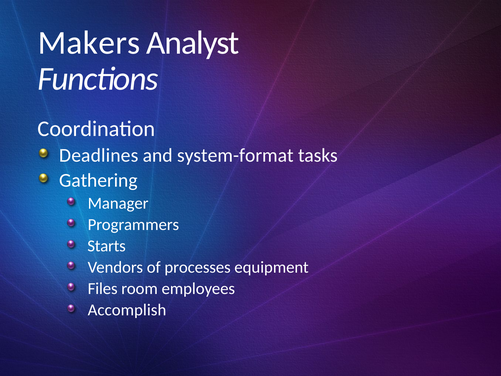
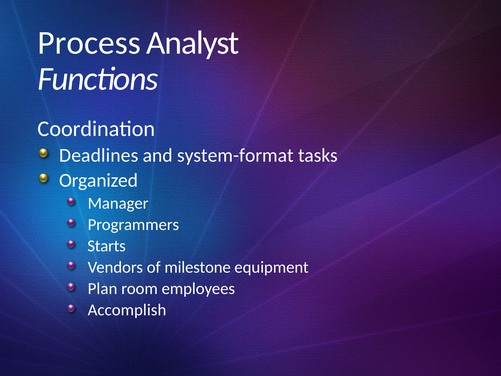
Makers: Makers -> Process
Gathering: Gathering -> Organized
processes: processes -> milestone
Files: Files -> Plan
